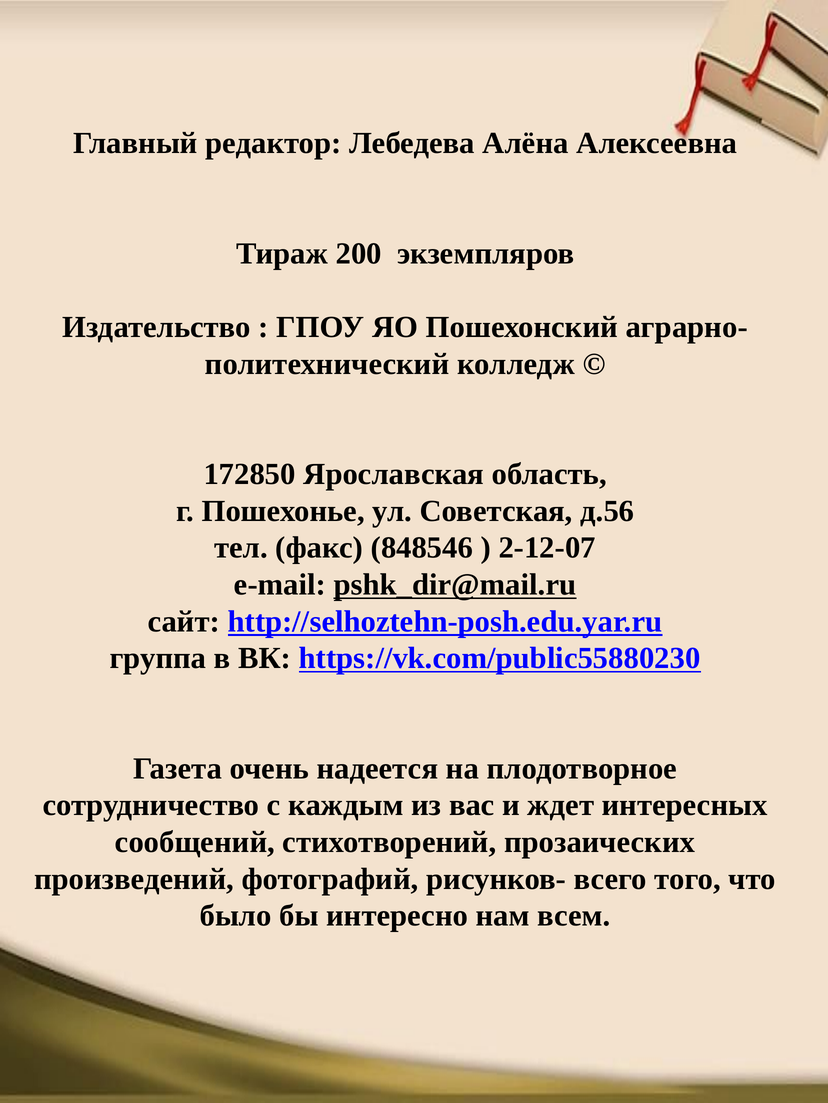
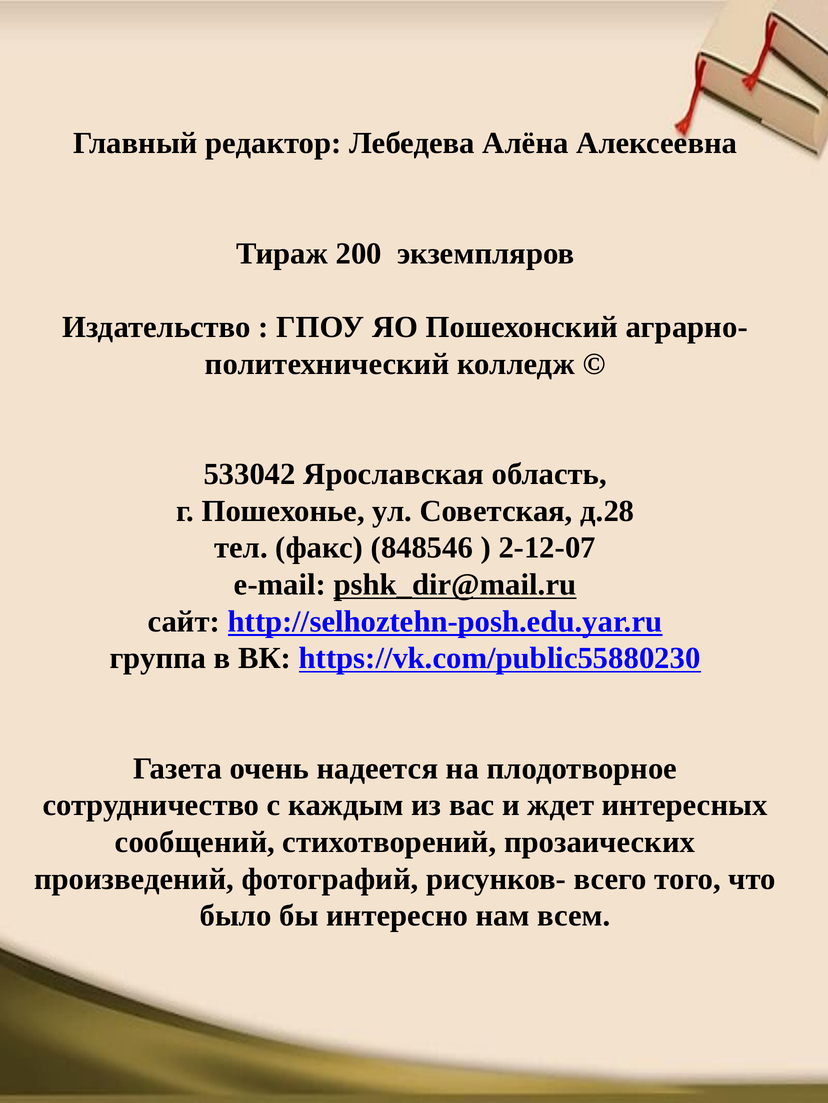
172850: 172850 -> 533042
д.56: д.56 -> д.28
